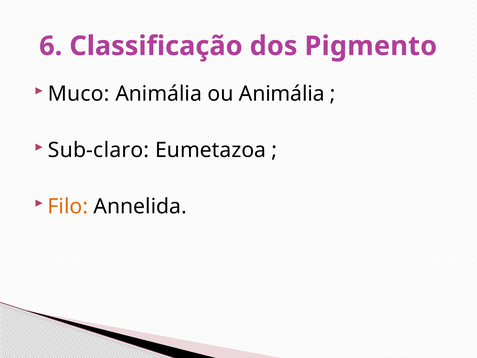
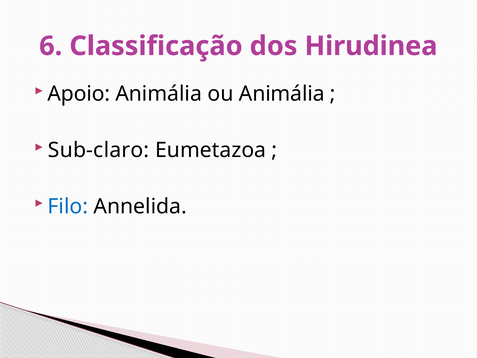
Pigmento: Pigmento -> Hirudinea
Muco: Muco -> Apoio
Filo colour: orange -> blue
